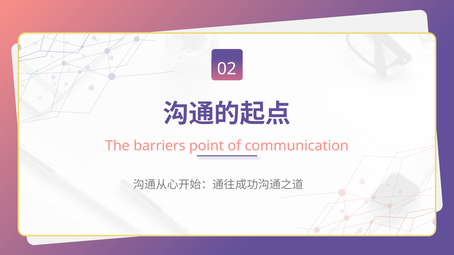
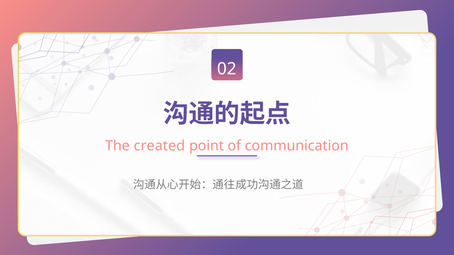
barriers: barriers -> created
